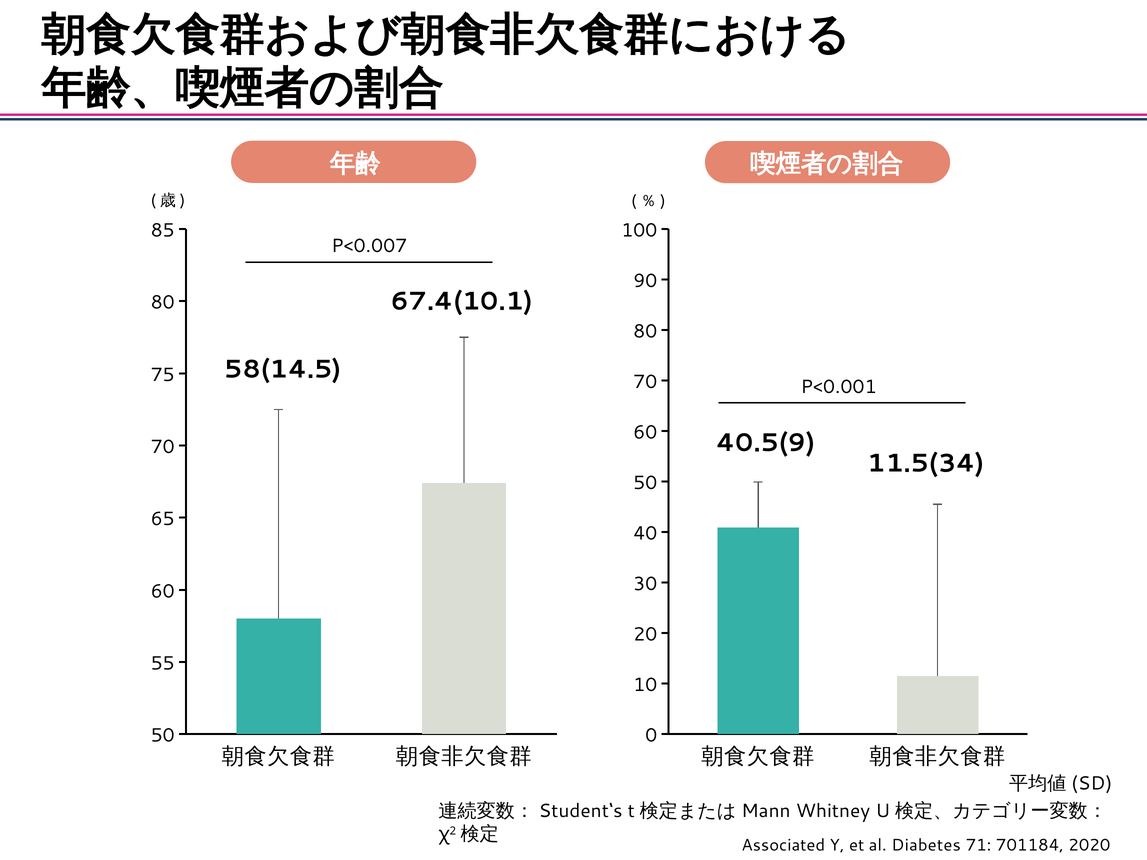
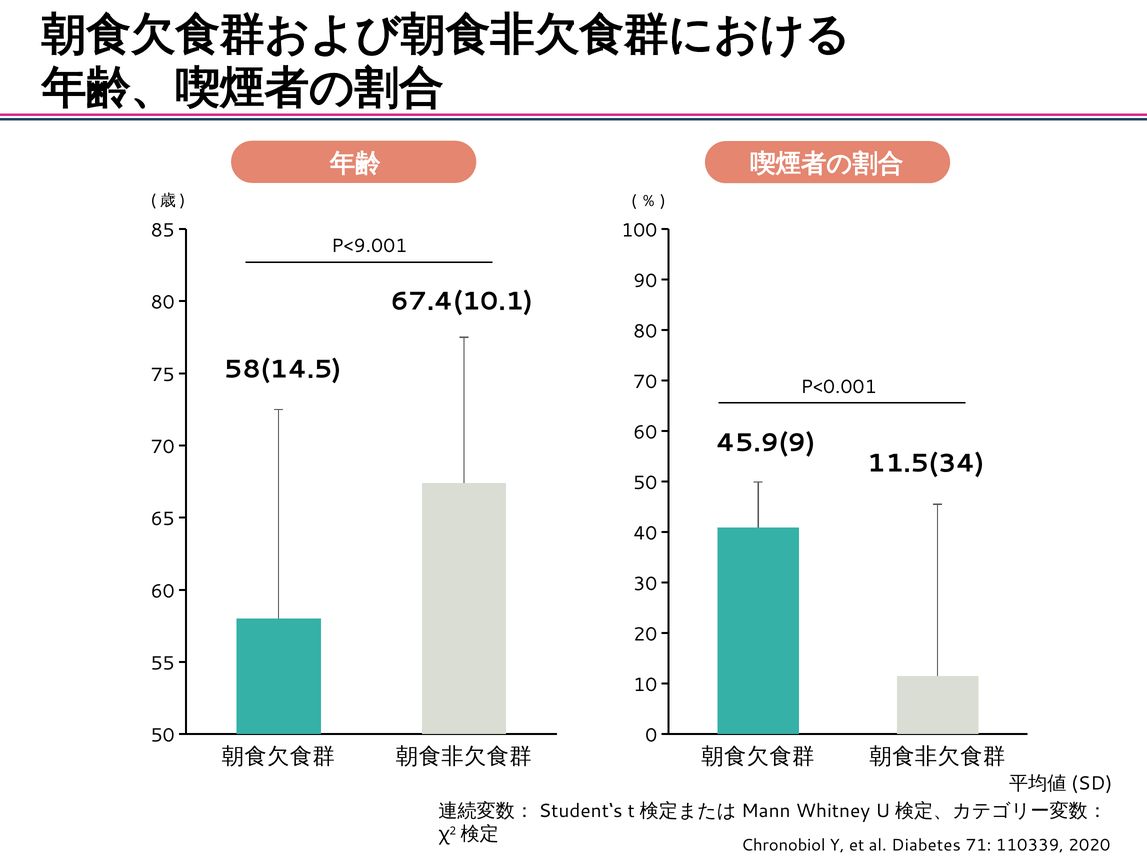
P<0.007: P<0.007 -> P<9.001
40.5(9: 40.5(9 -> 45.9(9
Associated: Associated -> Chronobiol
701184: 701184 -> 110339
